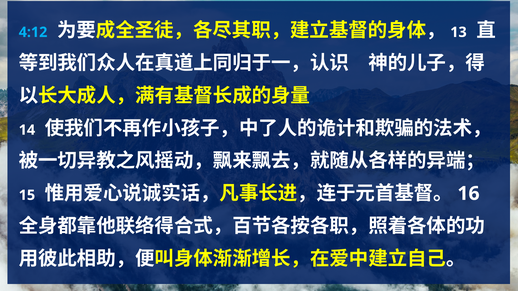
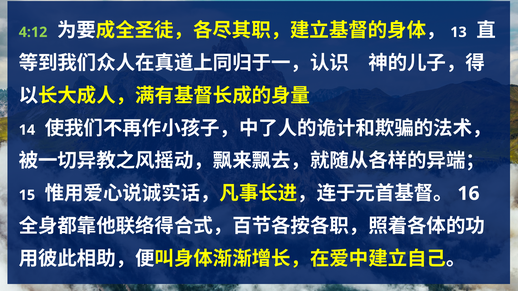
4:12 colour: light blue -> light green
